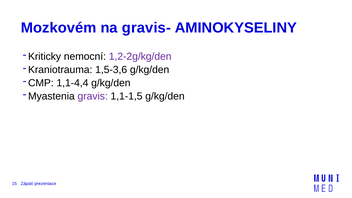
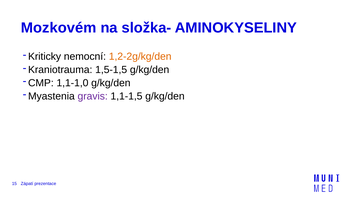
gravis-: gravis- -> složka-
1,2-2g/kg/den colour: purple -> orange
1,5-3,6: 1,5-3,6 -> 1,5-1,5
1,1-4,4: 1,1-4,4 -> 1,1-1,0
